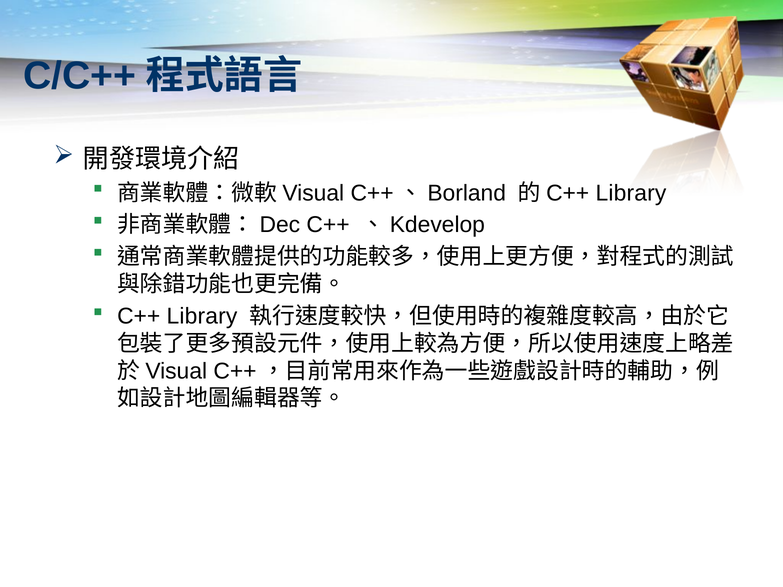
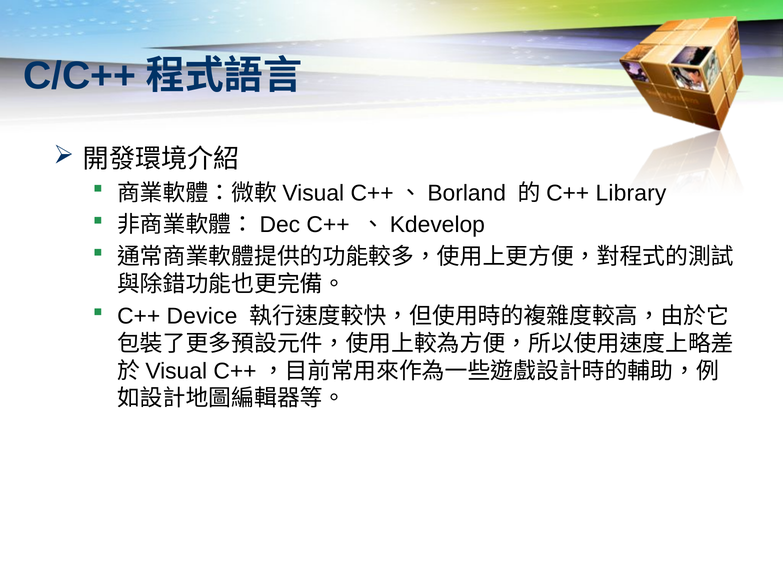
C++ Library: Library -> Device
